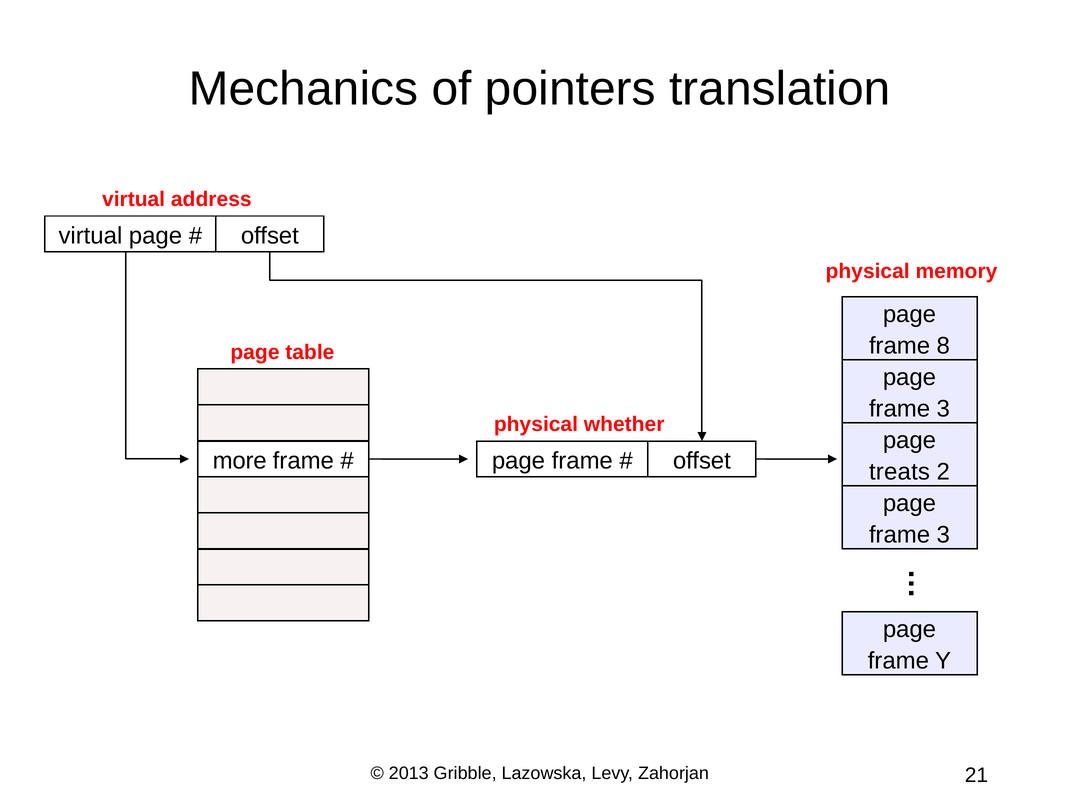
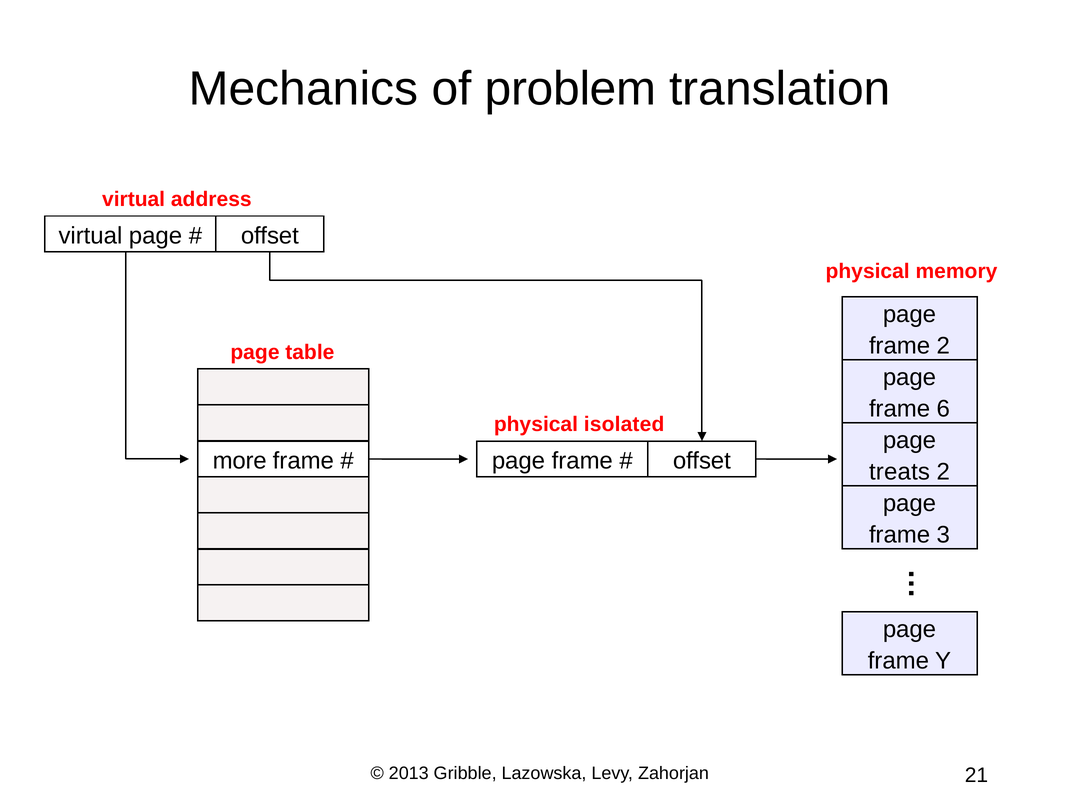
pointers: pointers -> problem
frame 8: 8 -> 2
3 at (943, 409): 3 -> 6
whether: whether -> isolated
